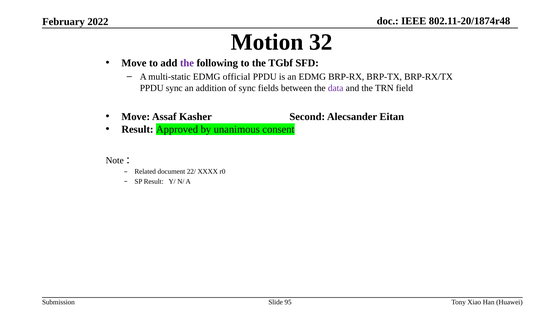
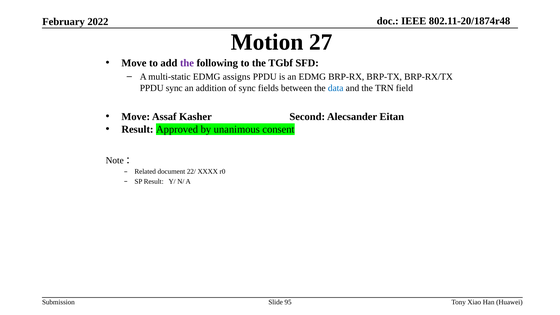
32: 32 -> 27
official: official -> assigns
data colour: purple -> blue
